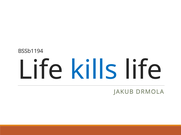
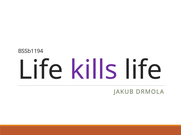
kills colour: blue -> purple
